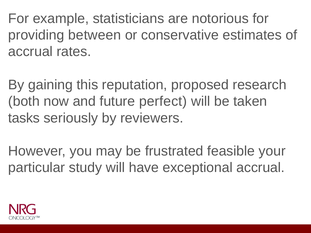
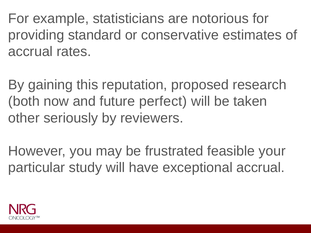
between: between -> standard
tasks: tasks -> other
